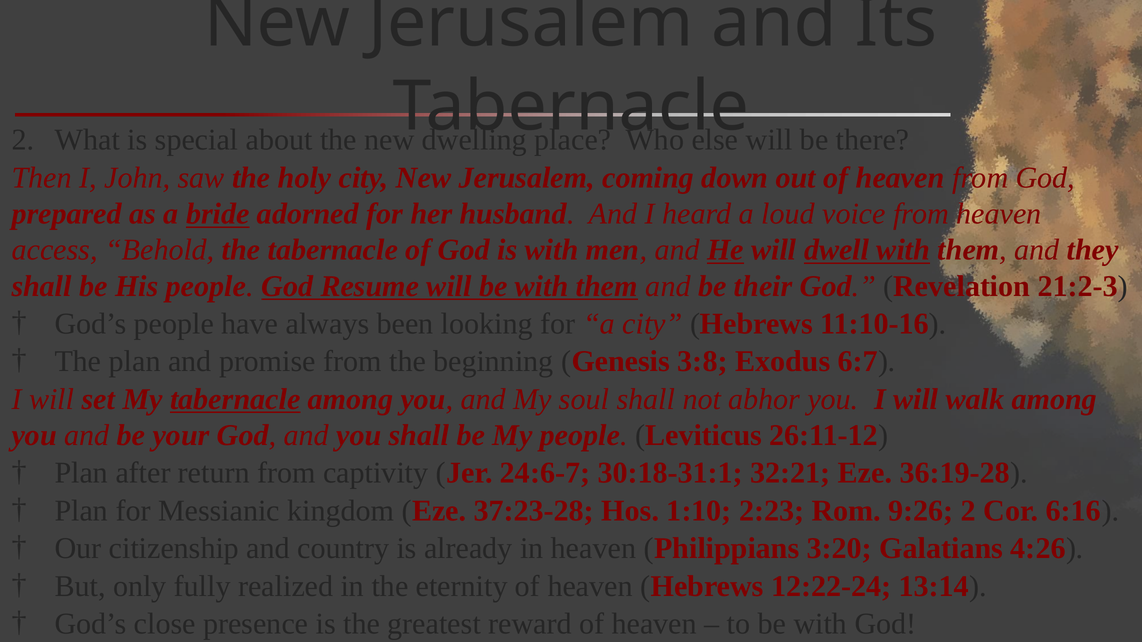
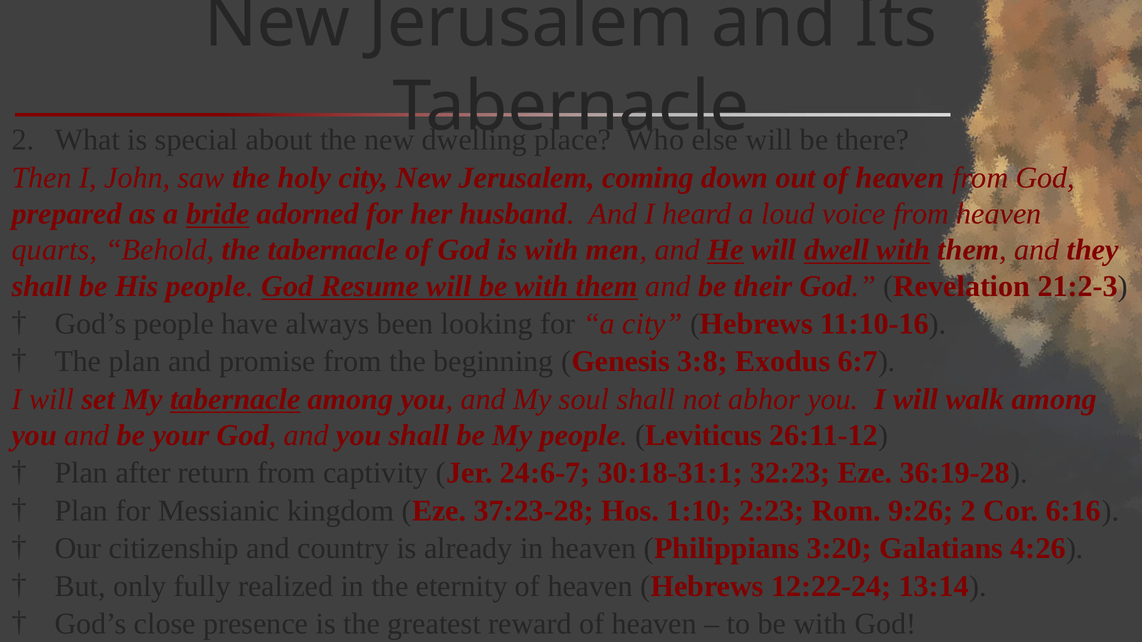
access: access -> quarts
32:21: 32:21 -> 32:23
